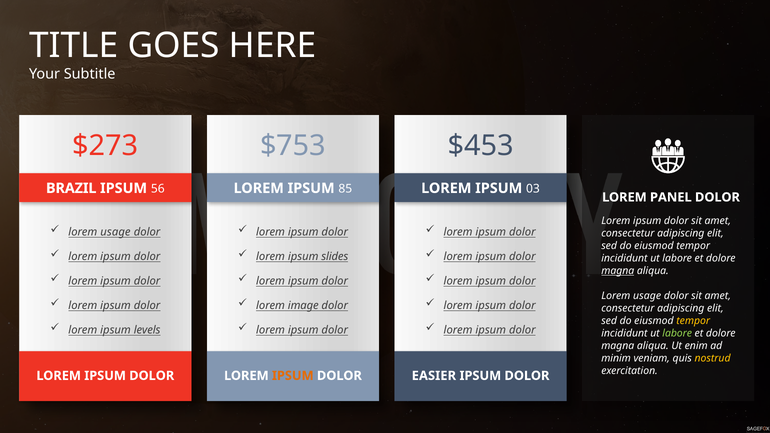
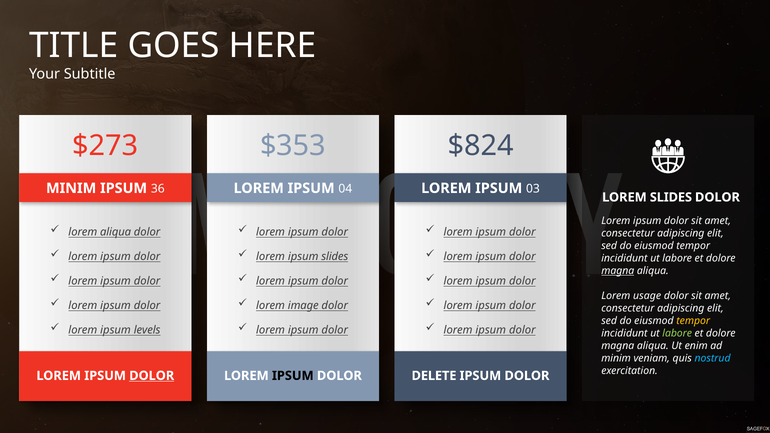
$753: $753 -> $353
$453: $453 -> $824
BRAZIL at (71, 188): BRAZIL -> MINIM
56: 56 -> 36
85: 85 -> 04
LOREM PANEL: PANEL -> SLIDES
usage at (115, 232): usage -> aliqua
nostrud colour: yellow -> light blue
DOLOR at (152, 376) underline: none -> present
IPSUM at (293, 376) colour: orange -> black
EASIER: EASIER -> DELETE
